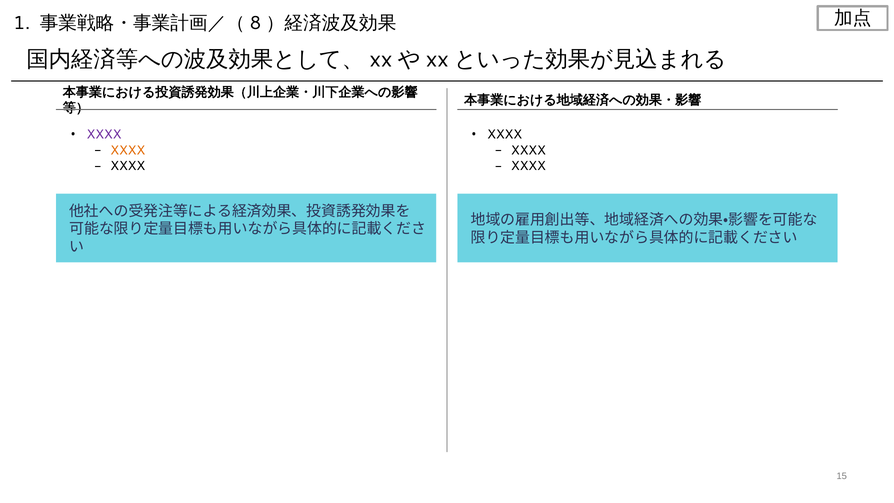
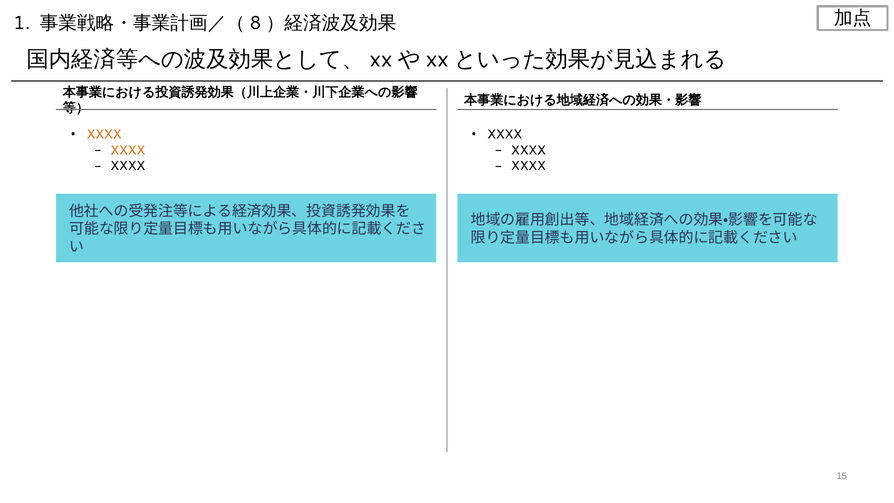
XXXX at (104, 135) colour: purple -> orange
